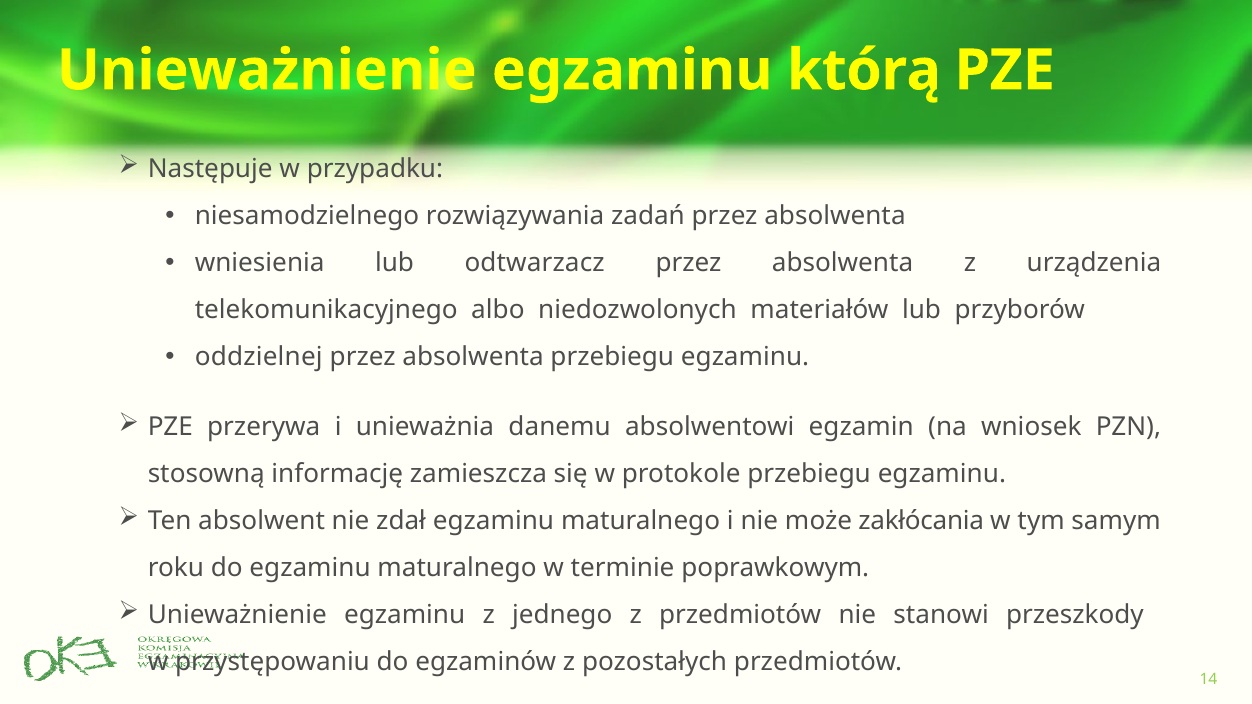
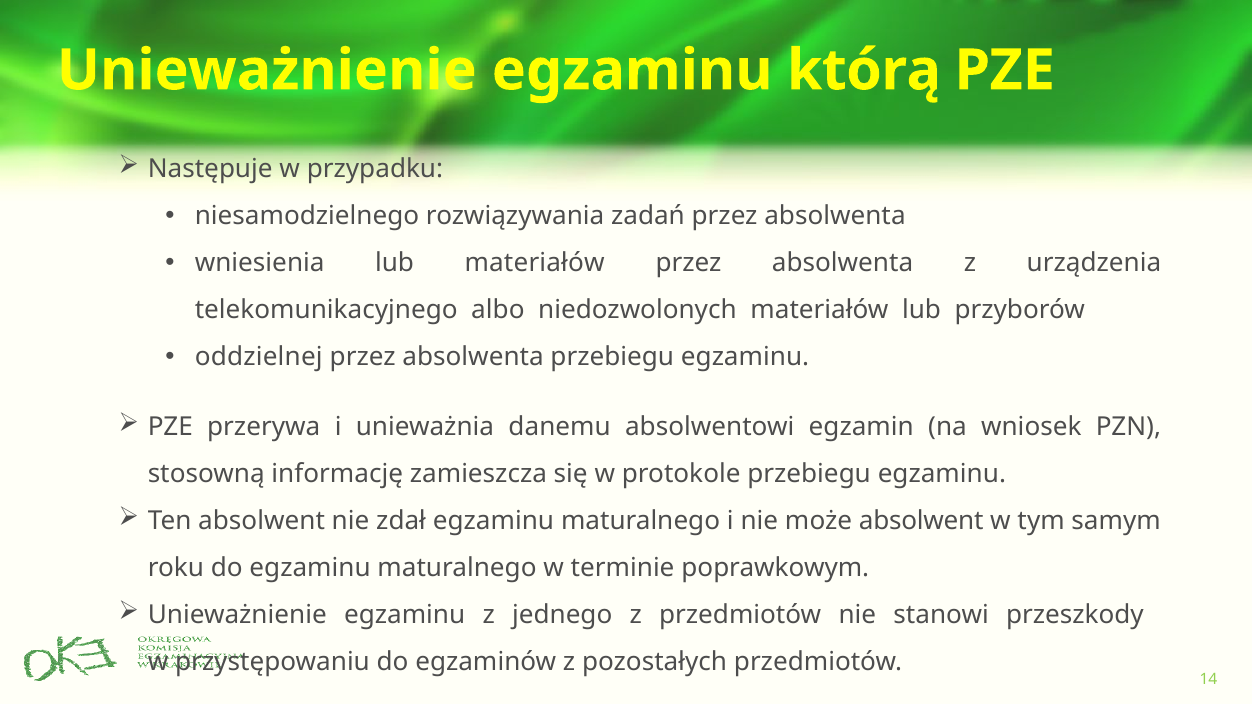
lub odtwarzacz: odtwarzacz -> materiałów
może zakłócania: zakłócania -> absolwent
